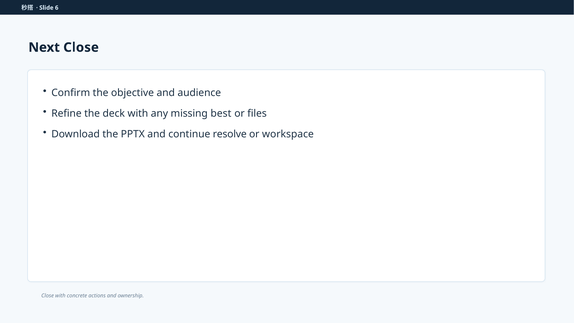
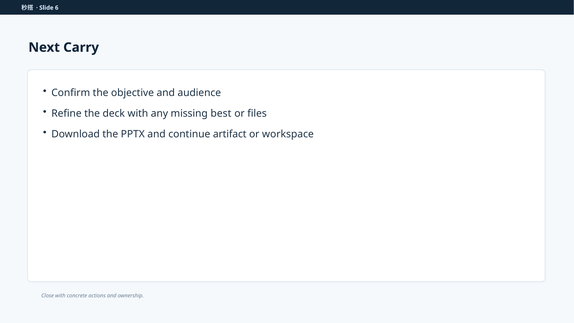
Next Close: Close -> Carry
resolve: resolve -> artifact
